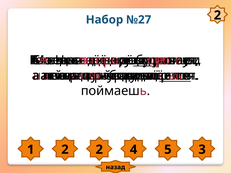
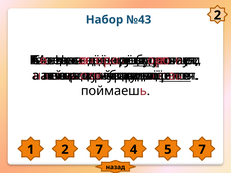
№27: №27 -> №43
2 2: 2 -> 7
5 3: 3 -> 7
